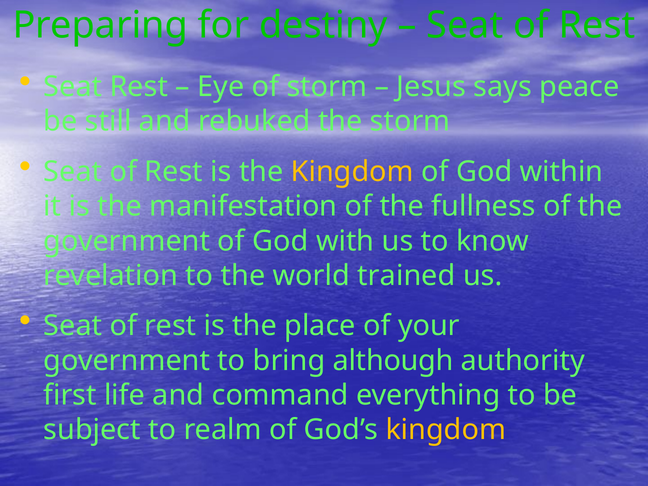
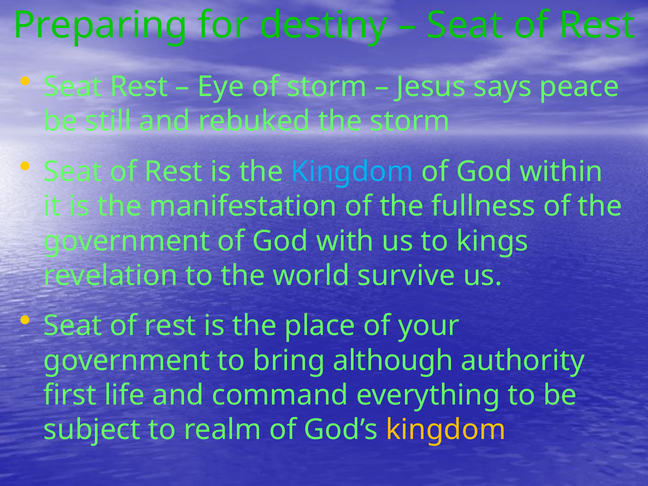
Kingdom at (352, 172) colour: yellow -> light blue
know: know -> kings
trained: trained -> survive
